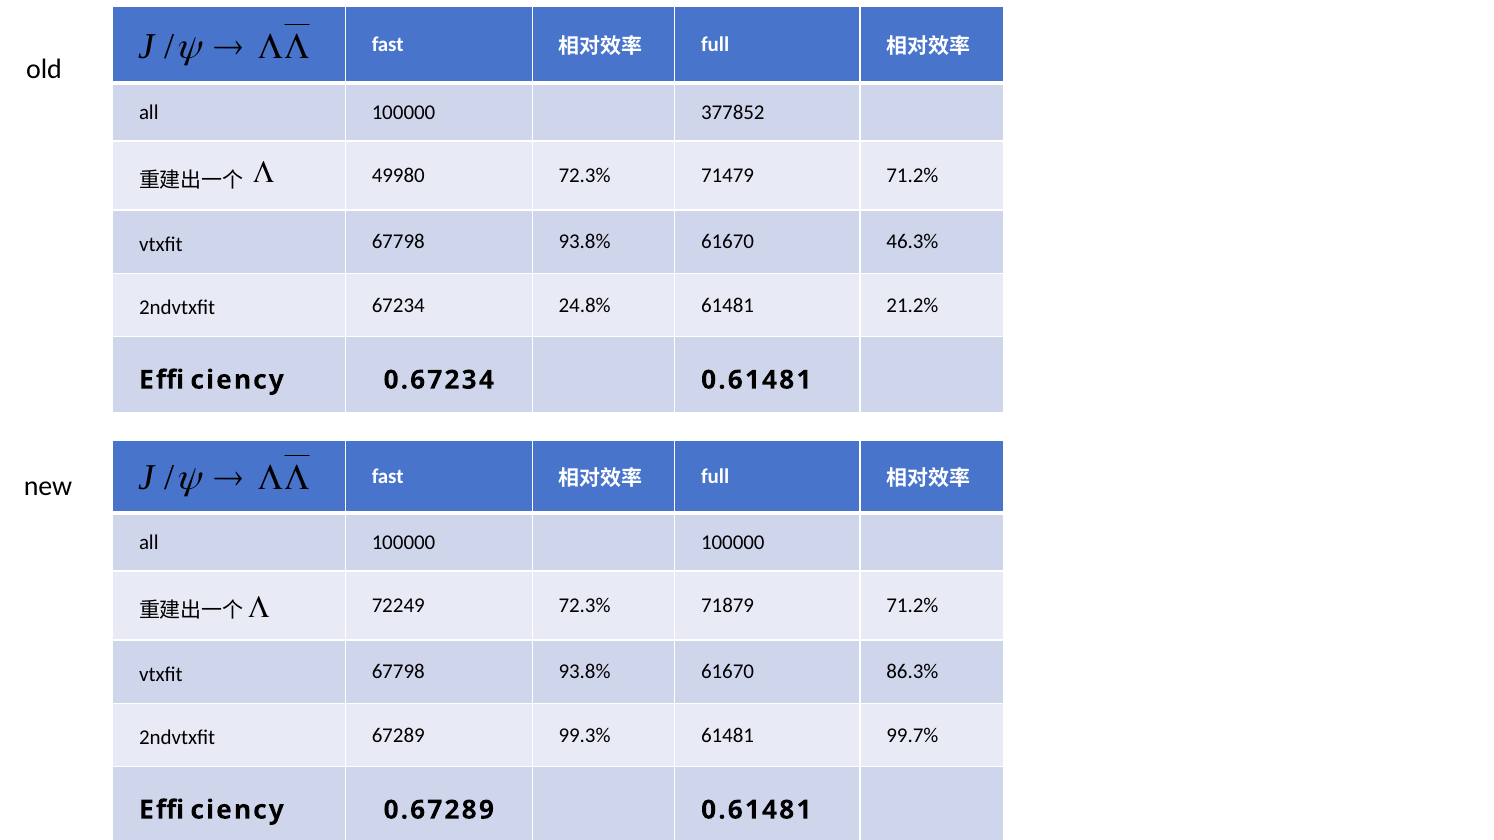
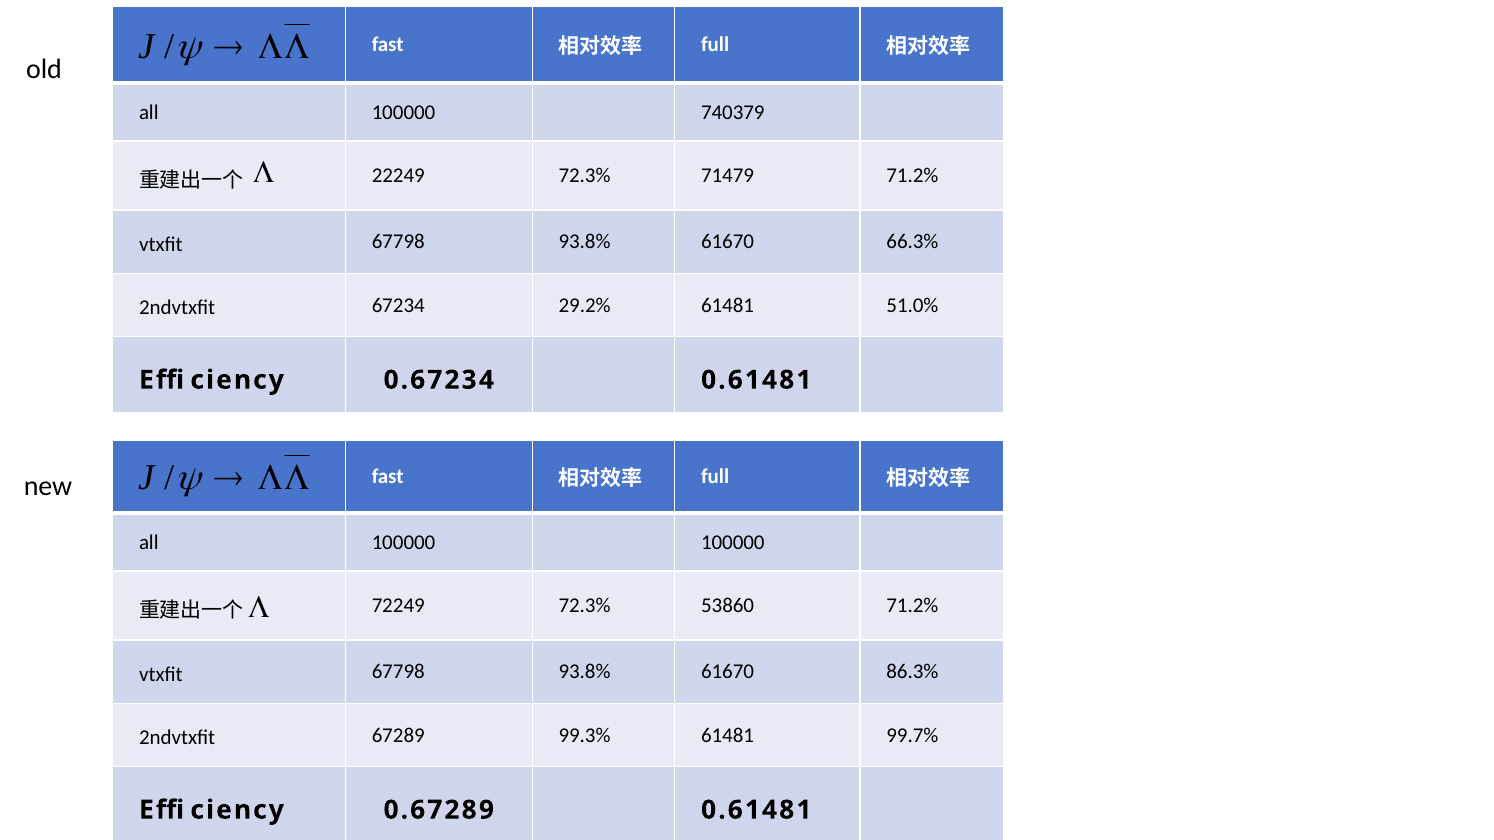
377852: 377852 -> 740379
49980: 49980 -> 22249
46.3%: 46.3% -> 66.3%
24.8%: 24.8% -> 29.2%
21.2%: 21.2% -> 51.0%
71879: 71879 -> 53860
